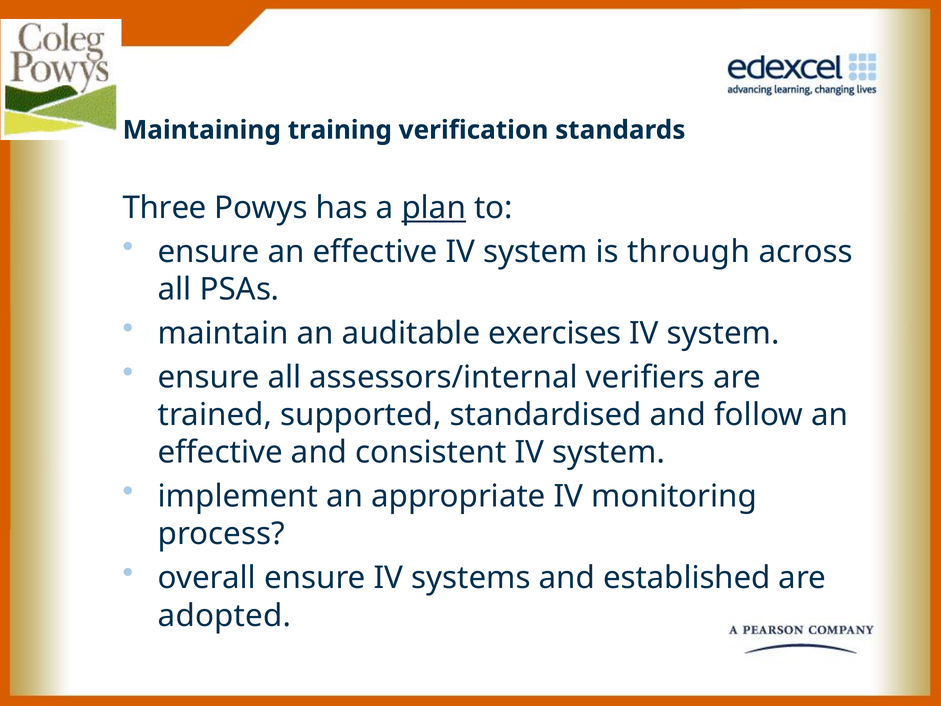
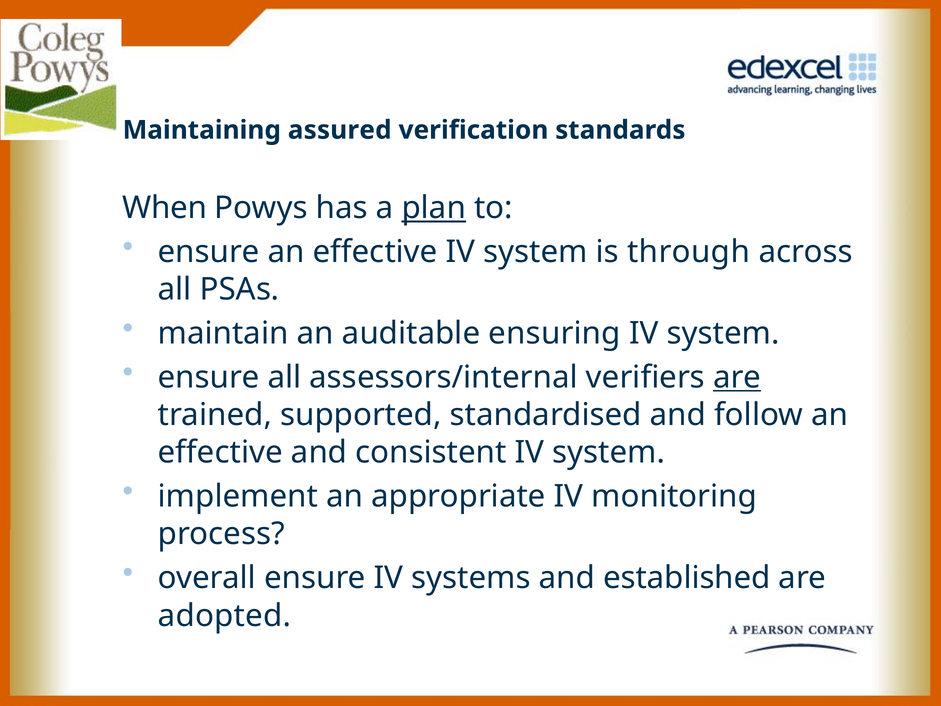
training: training -> assured
Three: Three -> When
exercises: exercises -> ensuring
are at (737, 377) underline: none -> present
